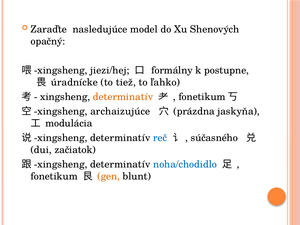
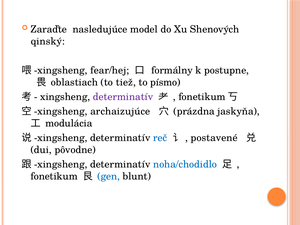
opačný: opačný -> qinský
jiezi/hej: jiezi/hej -> fear/hej
úradnícke: úradnícke -> oblastiach
ľahko: ľahko -> písmo
determinatív at (123, 97) colour: orange -> purple
súčasného: súčasného -> postavené
začiatok: začiatok -> pôvodne
gen colour: orange -> blue
